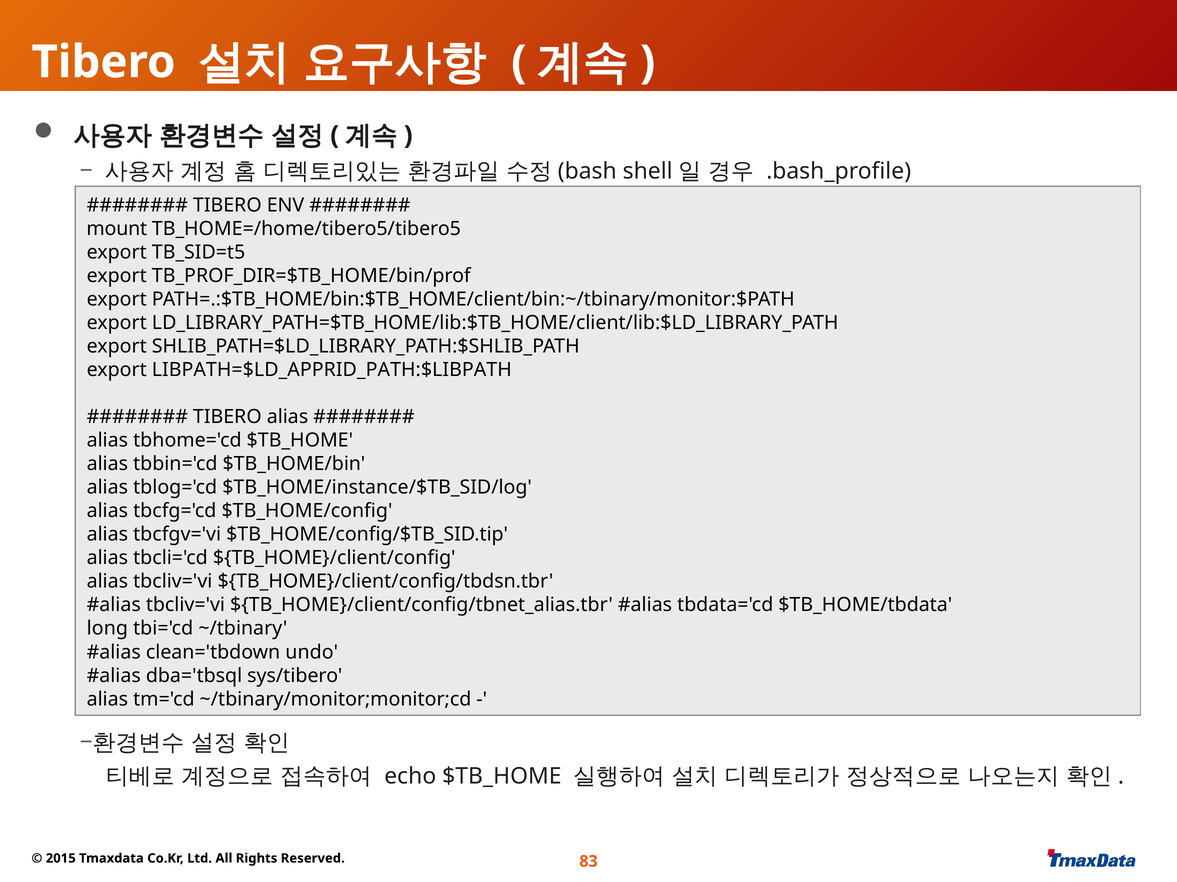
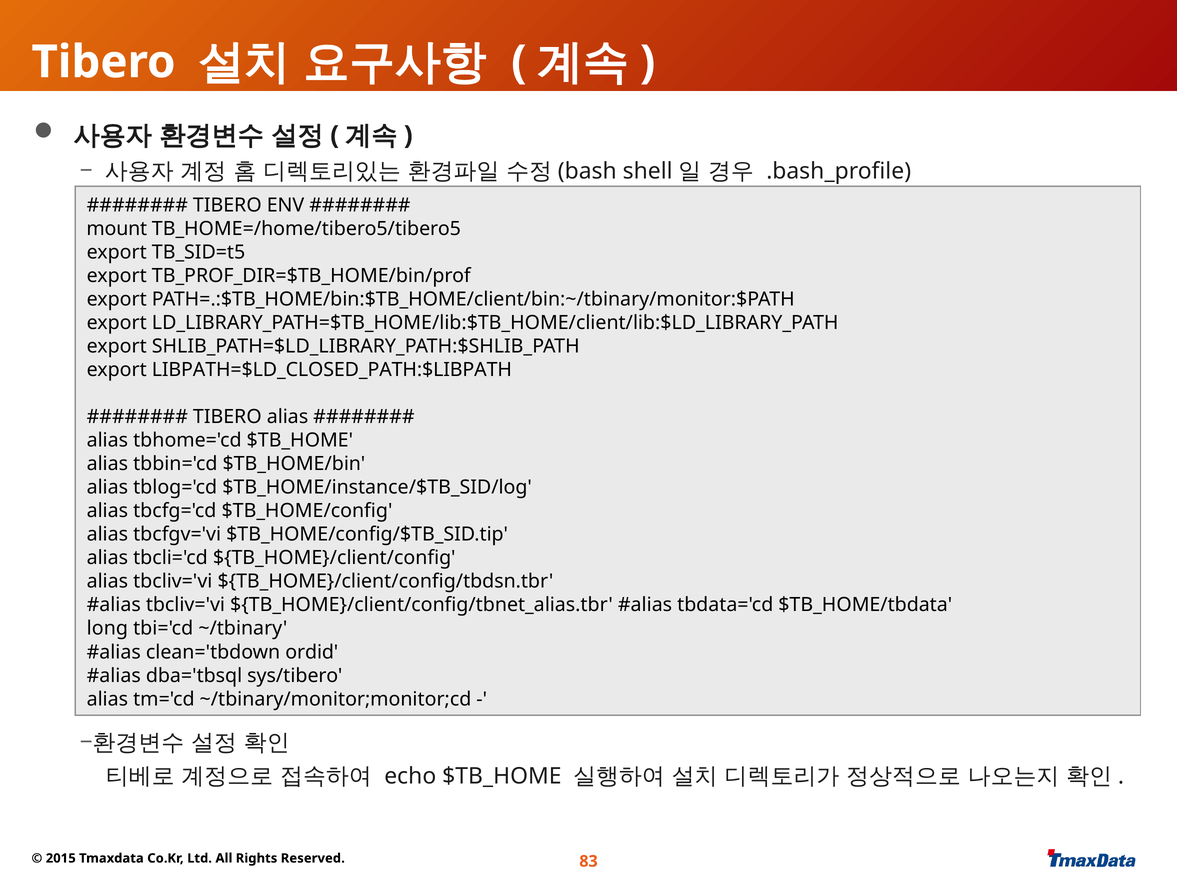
LIBPATH=$LD_APPRID_PATH:$LIBPATH: LIBPATH=$LD_APPRID_PATH:$LIBPATH -> LIBPATH=$LD_CLOSED_PATH:$LIBPATH
undo: undo -> ordid
